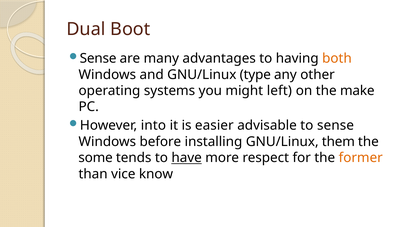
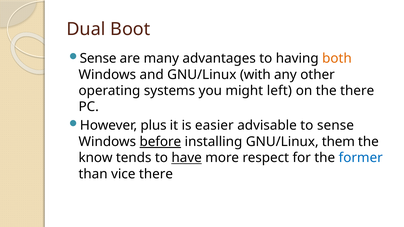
type: type -> with
the make: make -> there
into: into -> plus
before underline: none -> present
some: some -> know
former colour: orange -> blue
vice know: know -> there
